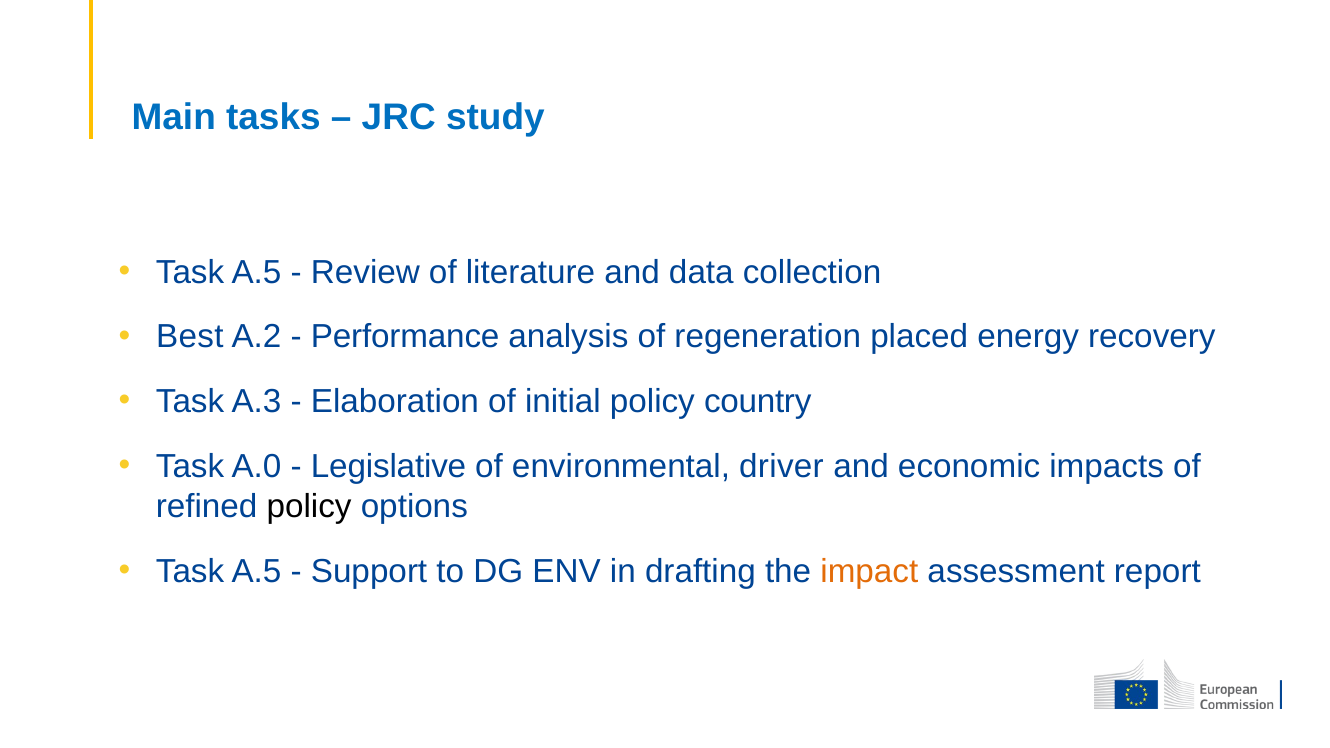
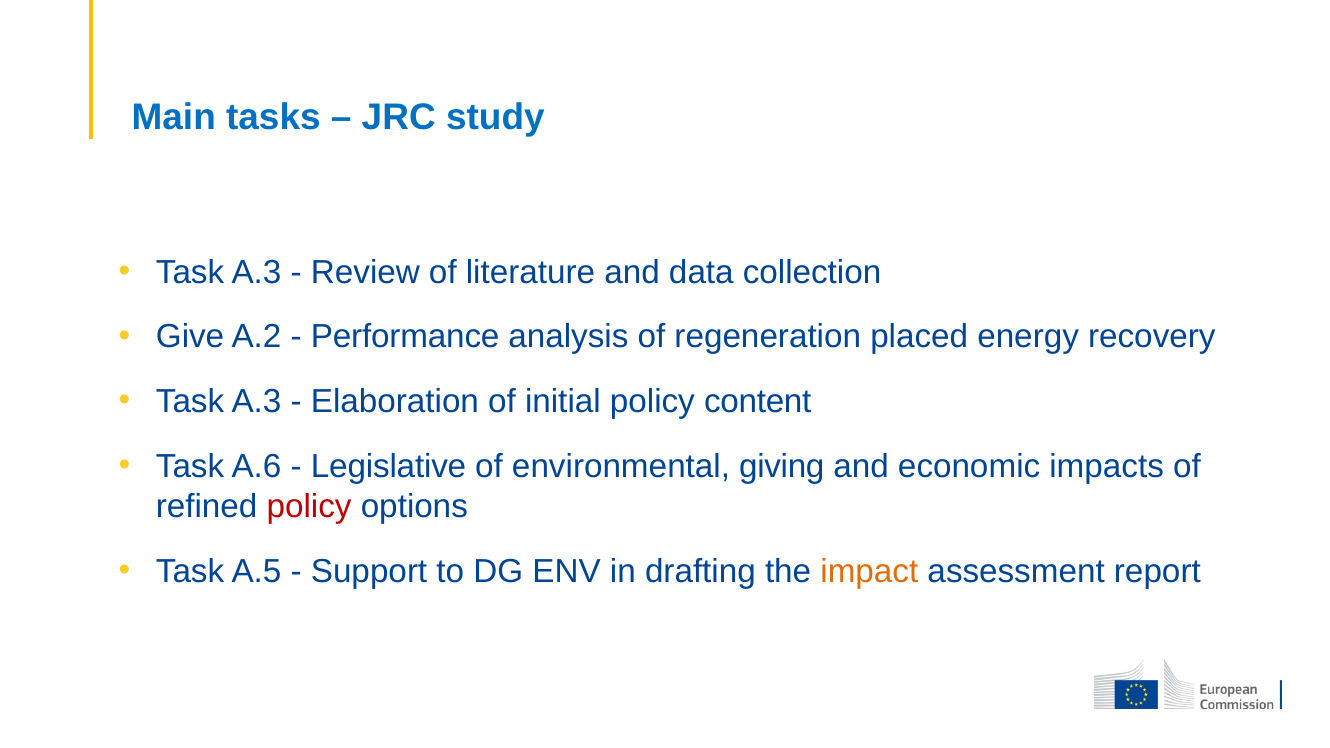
A.5 at (256, 272): A.5 -> A.3
Best: Best -> Give
country: country -> content
A.0: A.0 -> A.6
driver: driver -> giving
policy at (309, 507) colour: black -> red
